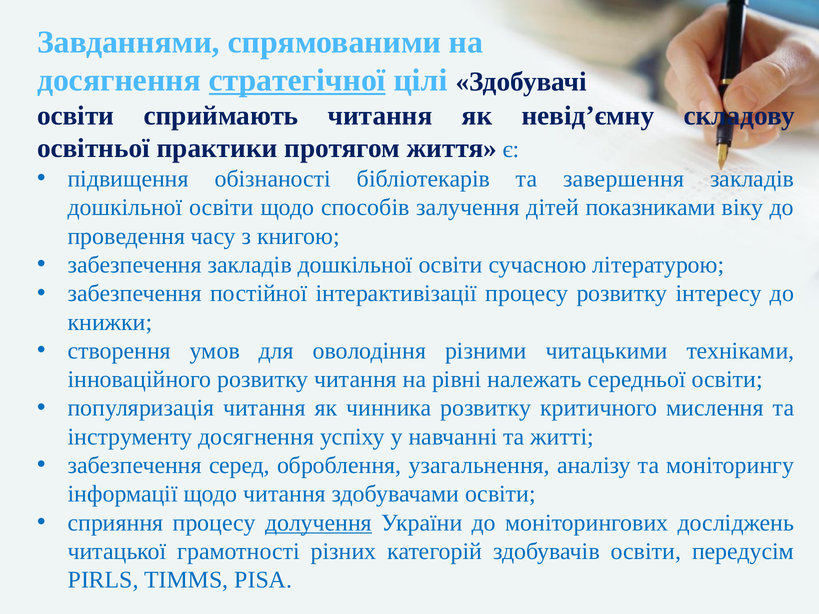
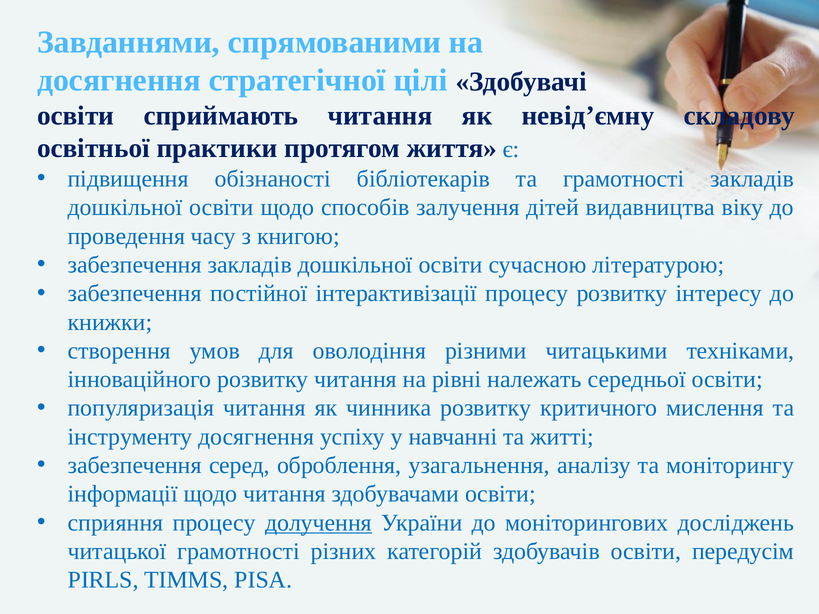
стратегічної underline: present -> none
та завершення: завершення -> грамотності
показниками: показниками -> видавництва
